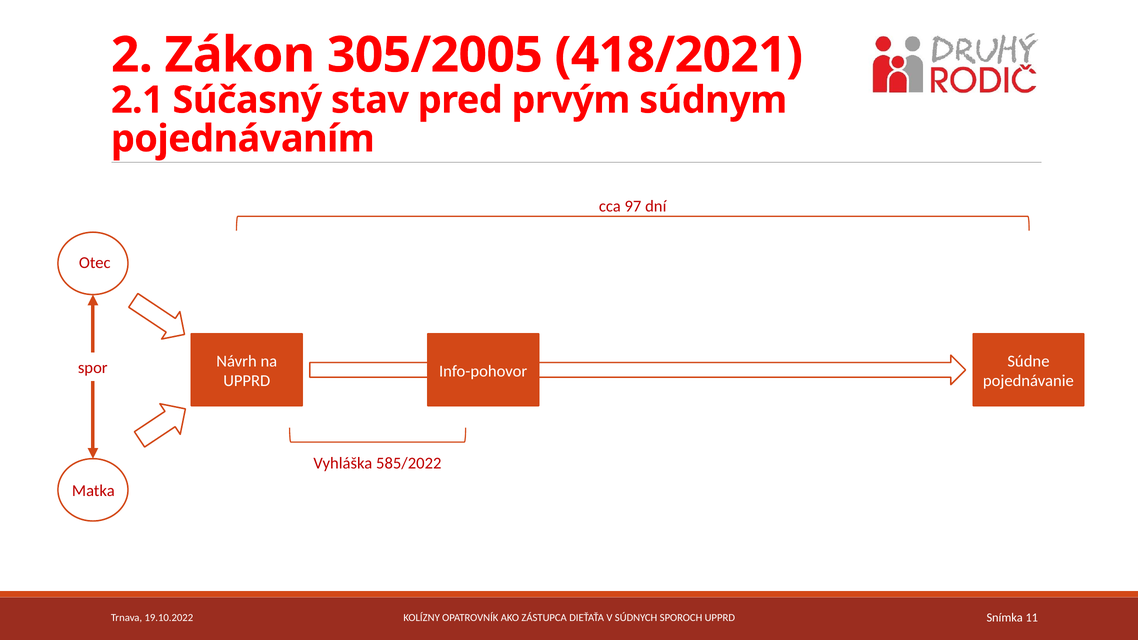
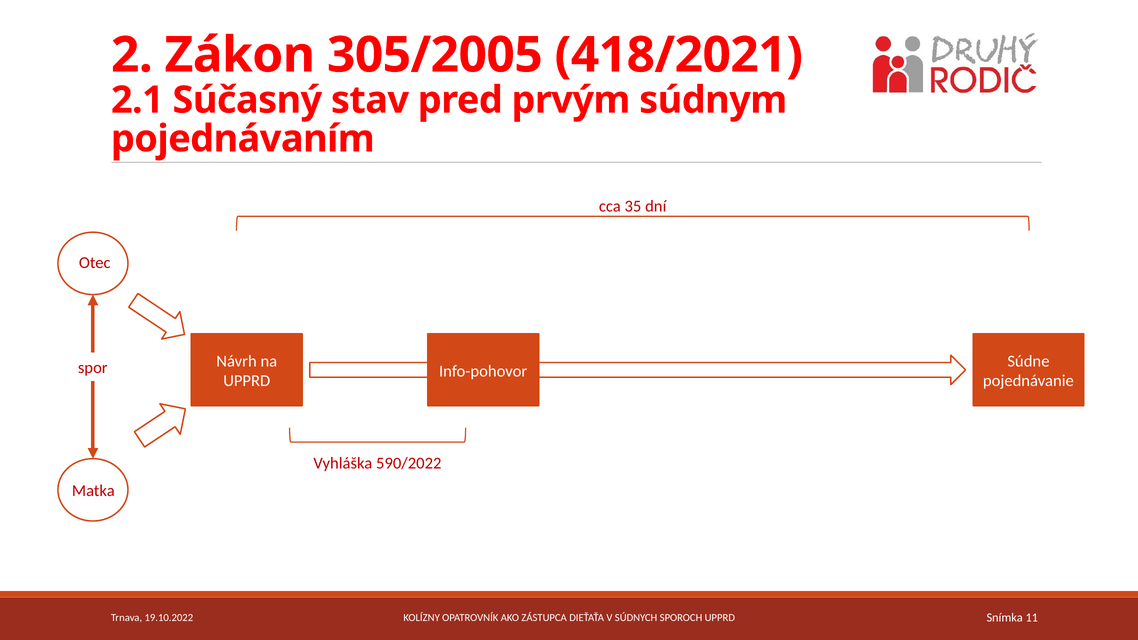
97: 97 -> 35
585/2022: 585/2022 -> 590/2022
